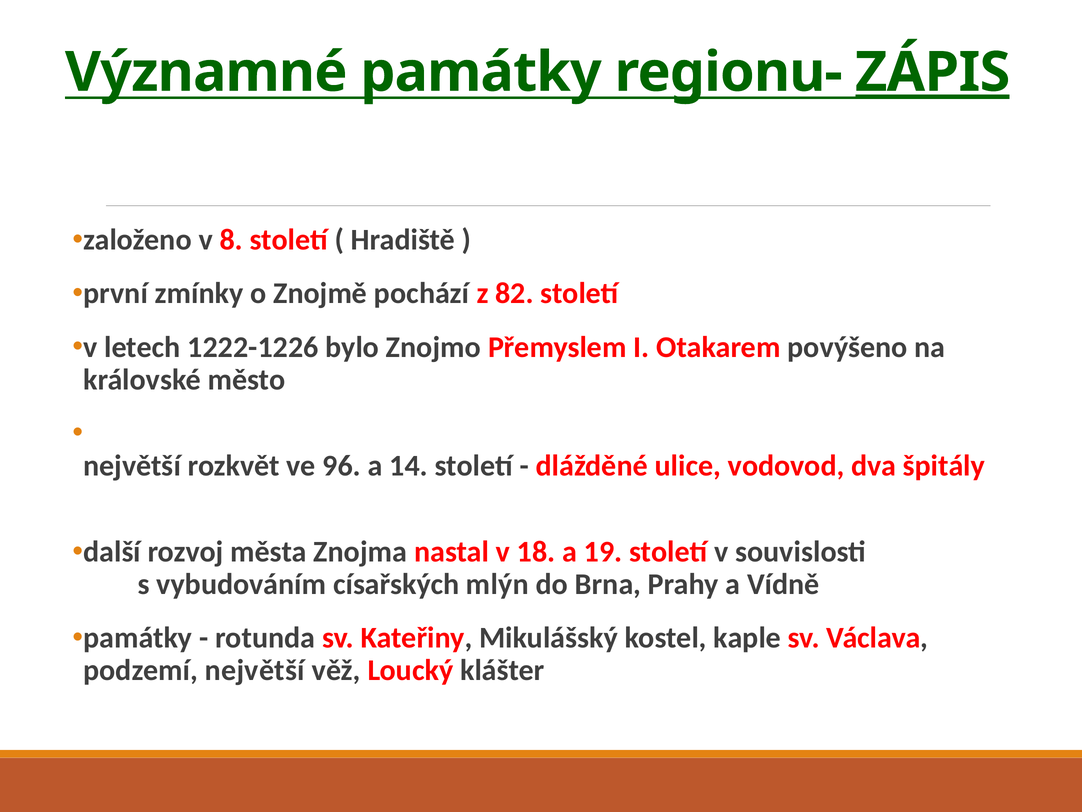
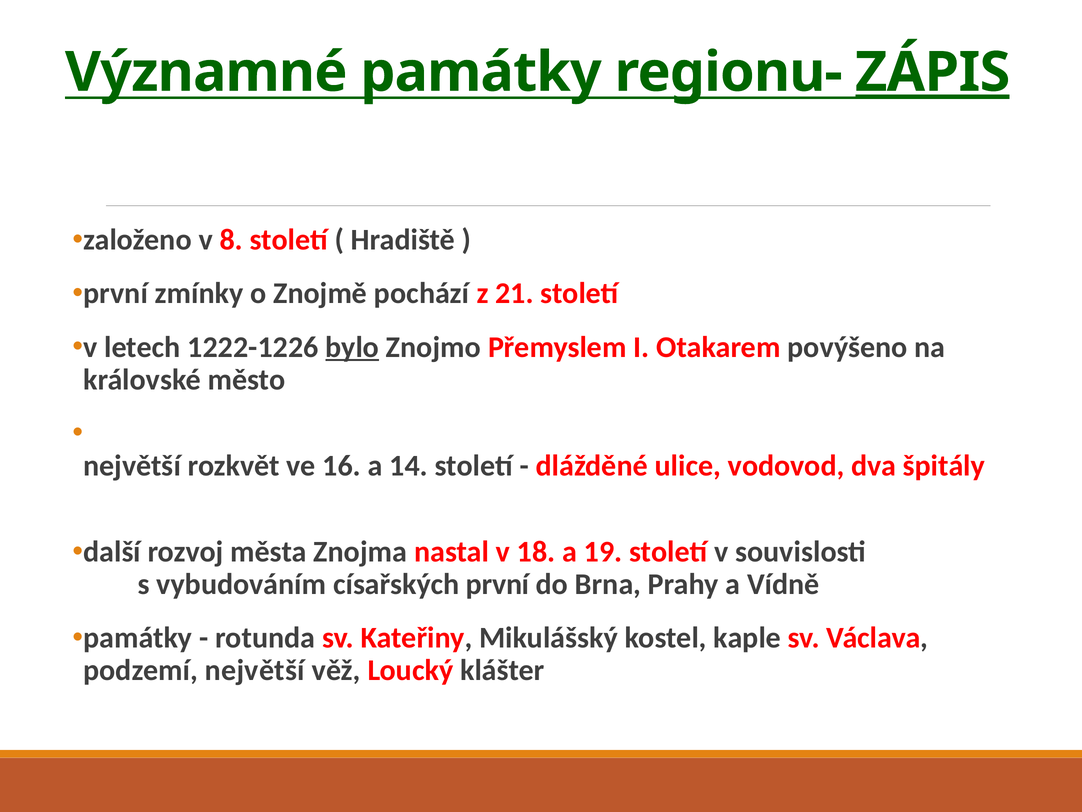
82: 82 -> 21
bylo underline: none -> present
96: 96 -> 16
císařských mlýn: mlýn -> první
